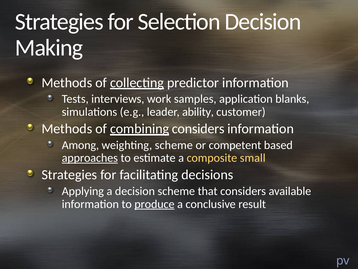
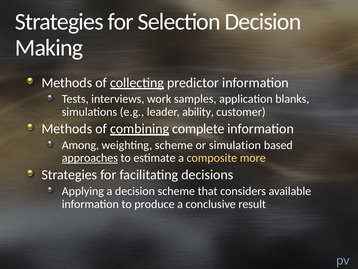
combining considers: considers -> complete
competent: competent -> simulation
small: small -> more
produce underline: present -> none
